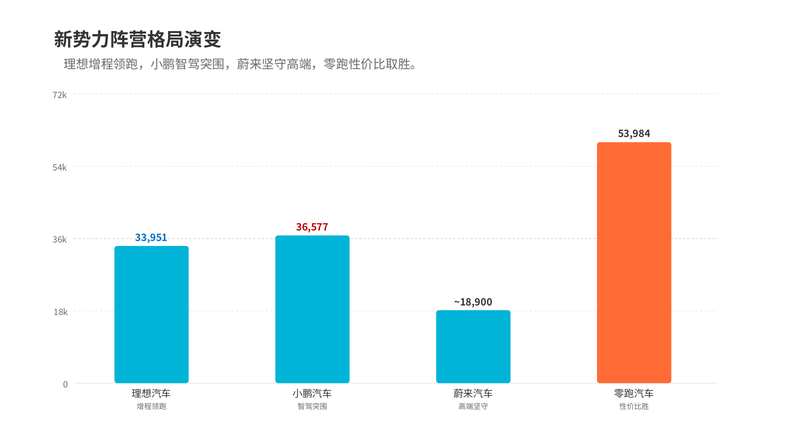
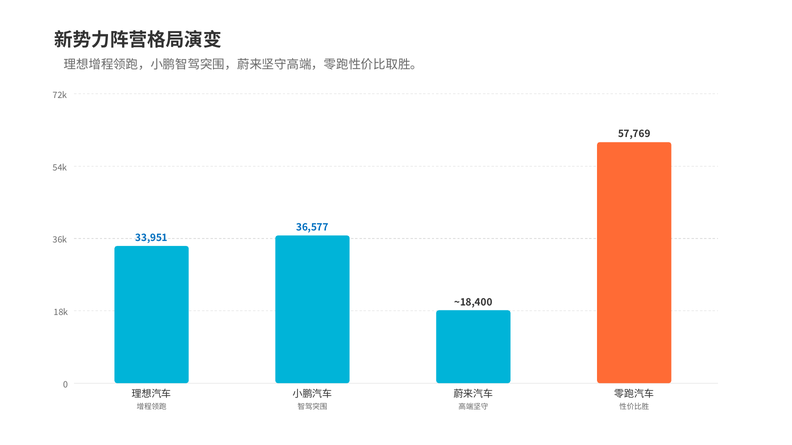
53,984: 53,984 -> 57,769
36,577 colour: red -> blue
~18,900: ~18,900 -> ~18,400
